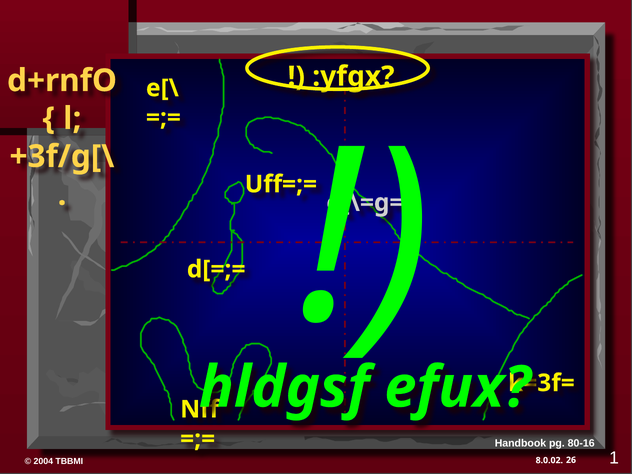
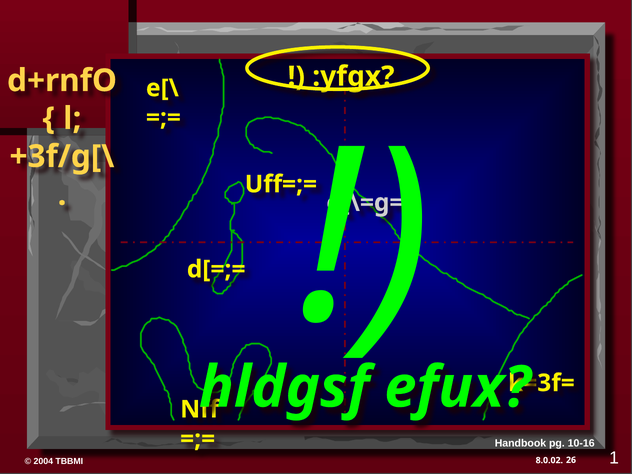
80-16: 80-16 -> 10-16
